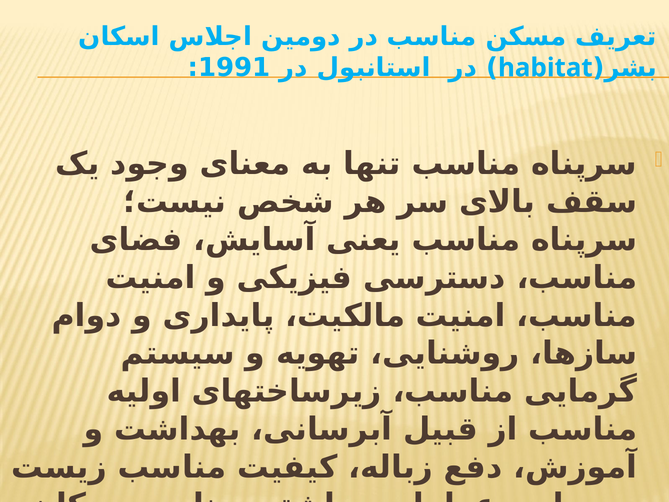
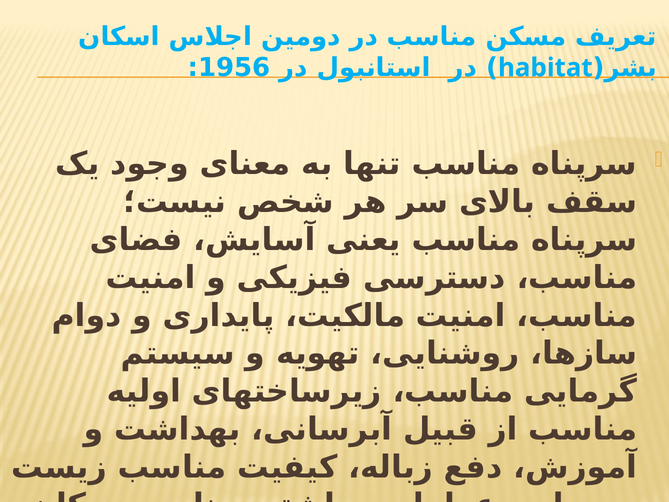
1991: 1991 -> 1956
